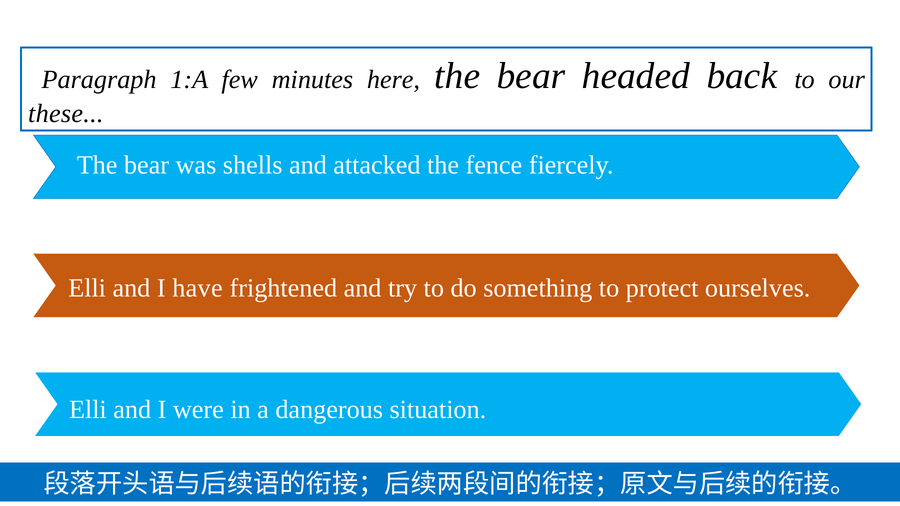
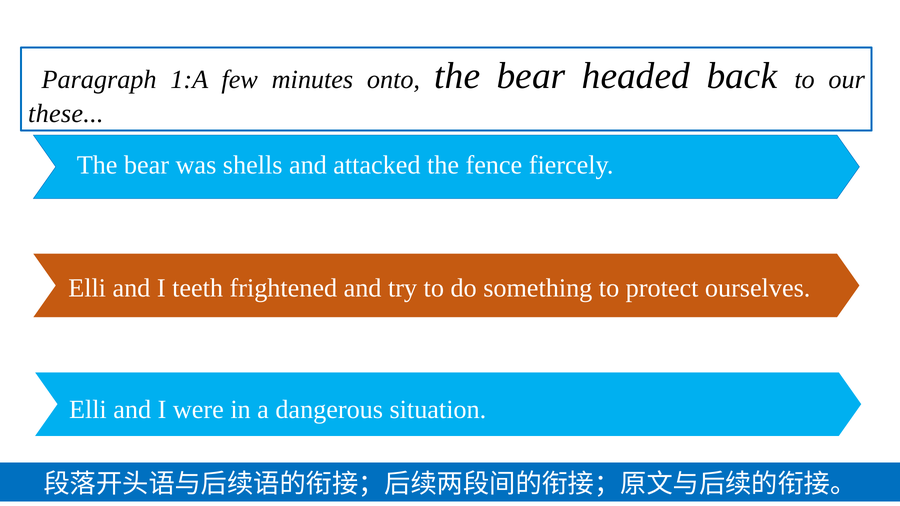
here: here -> onto
have: have -> teeth
